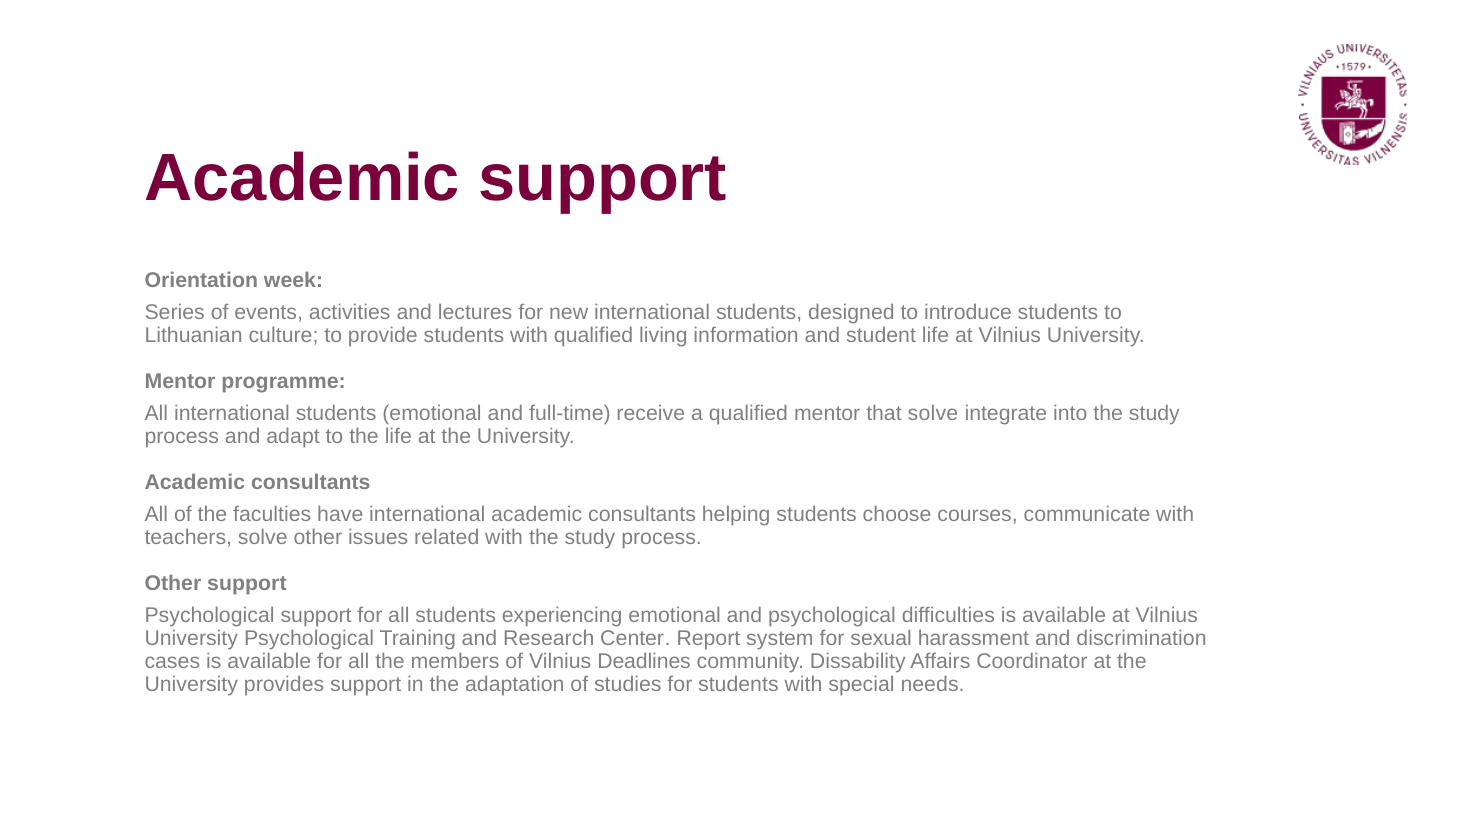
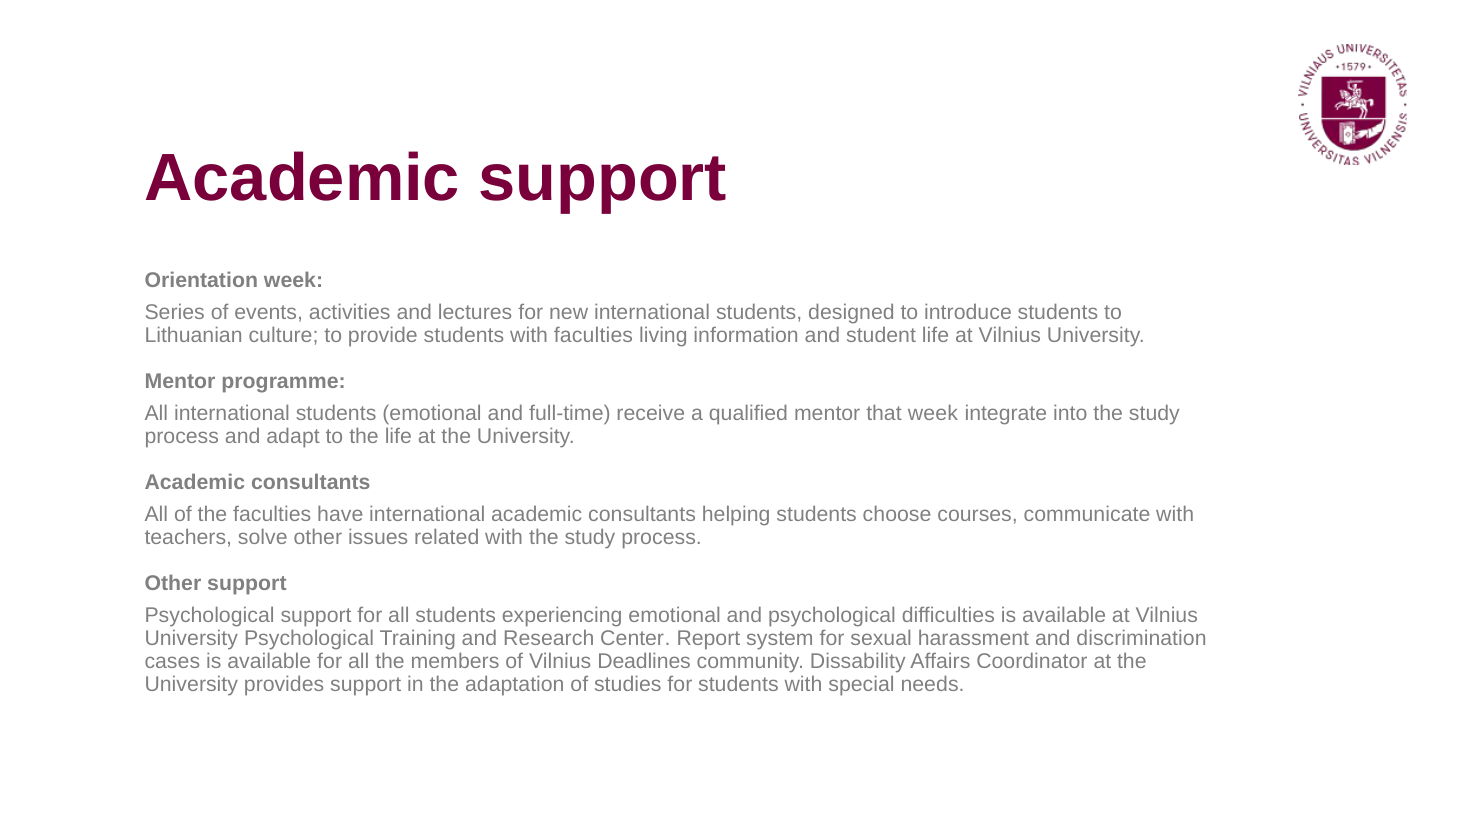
with qualified: qualified -> faculties
that solve: solve -> week
